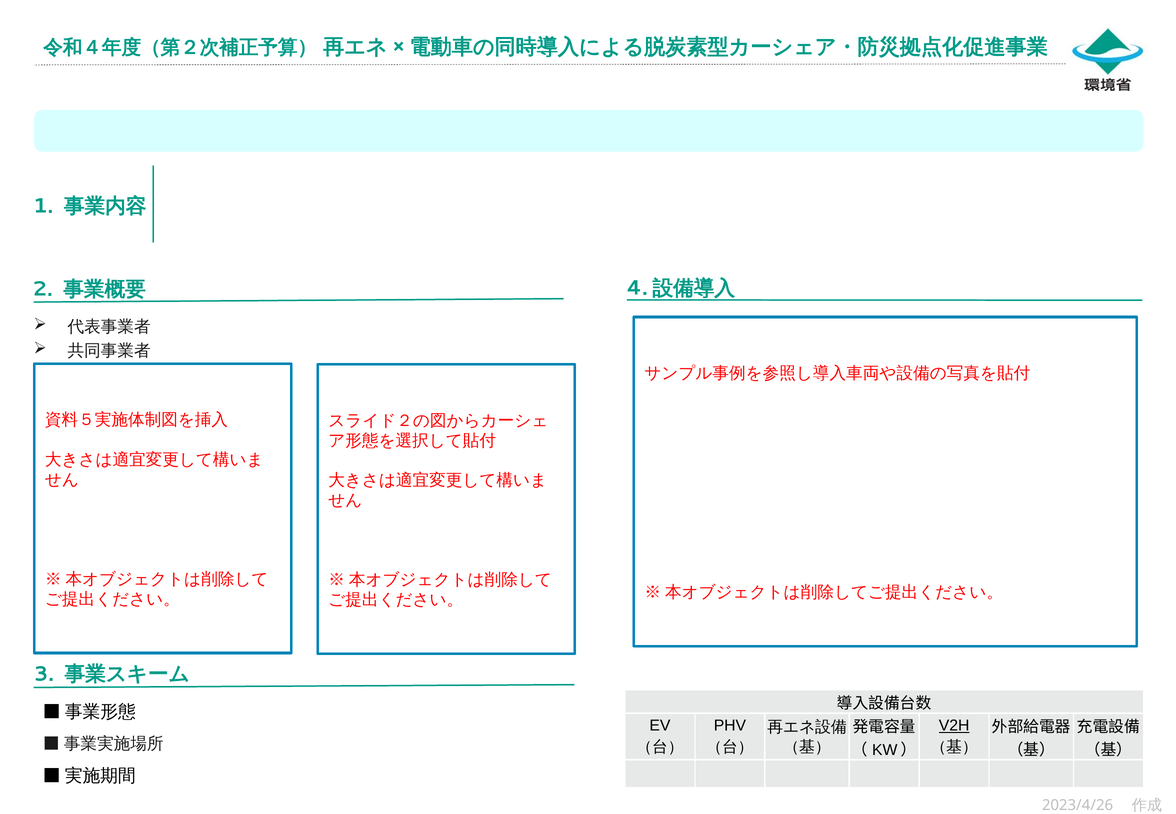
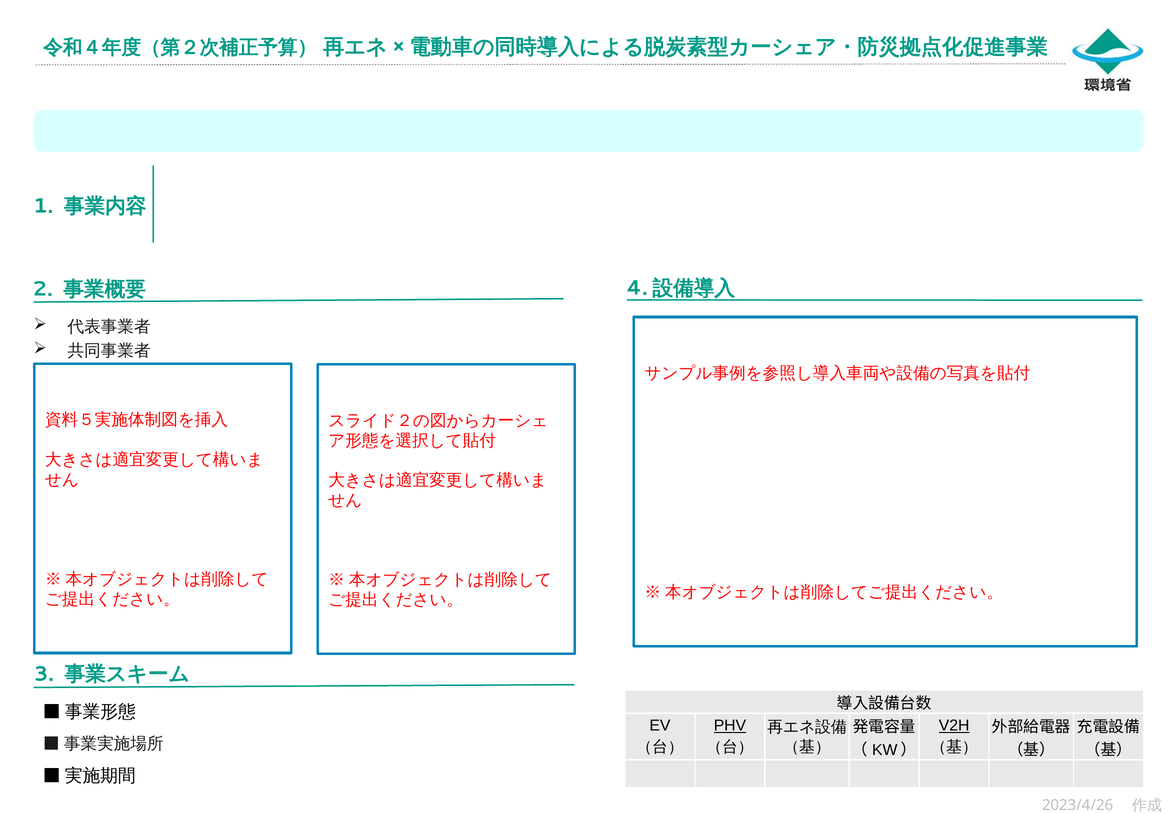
PHV underline: none -> present
